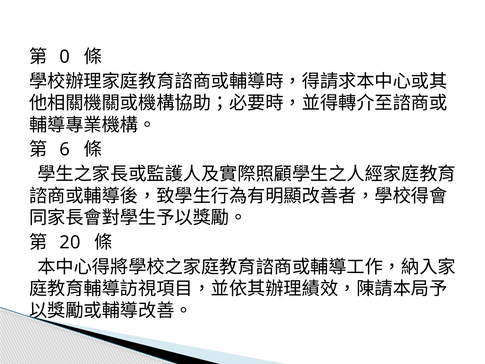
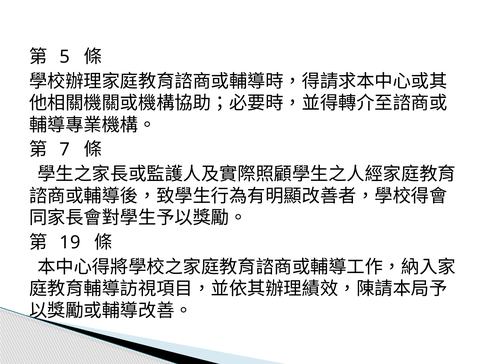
0: 0 -> 5
6: 6 -> 7
20: 20 -> 19
